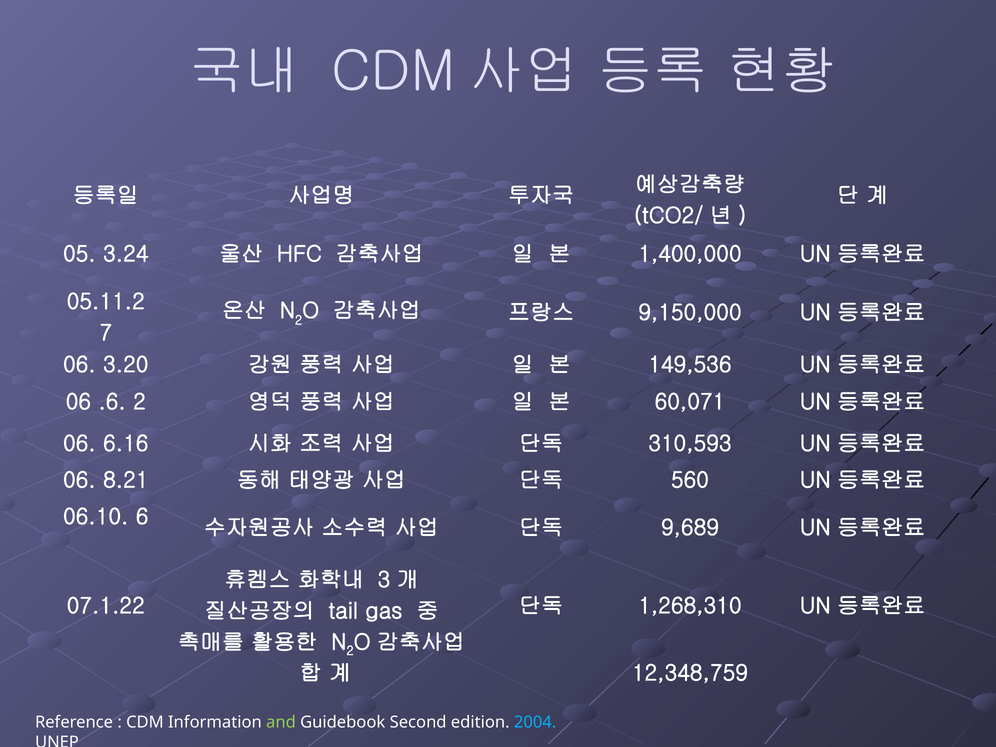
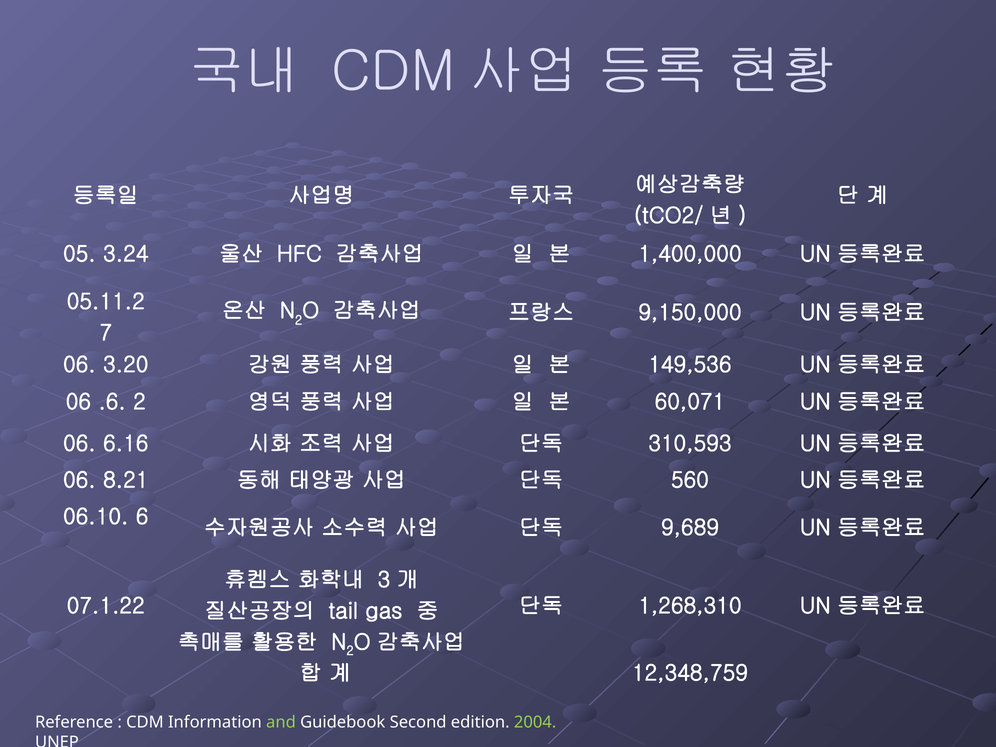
2004 colour: light blue -> light green
